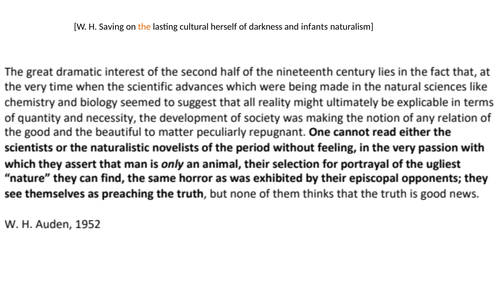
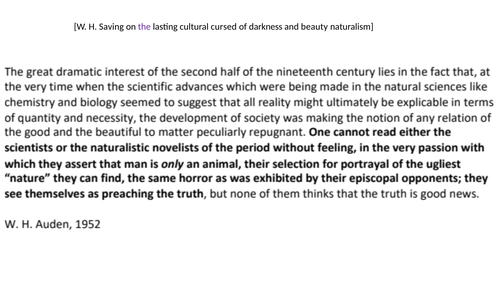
the colour: orange -> purple
herself: herself -> cursed
infants: infants -> beauty
